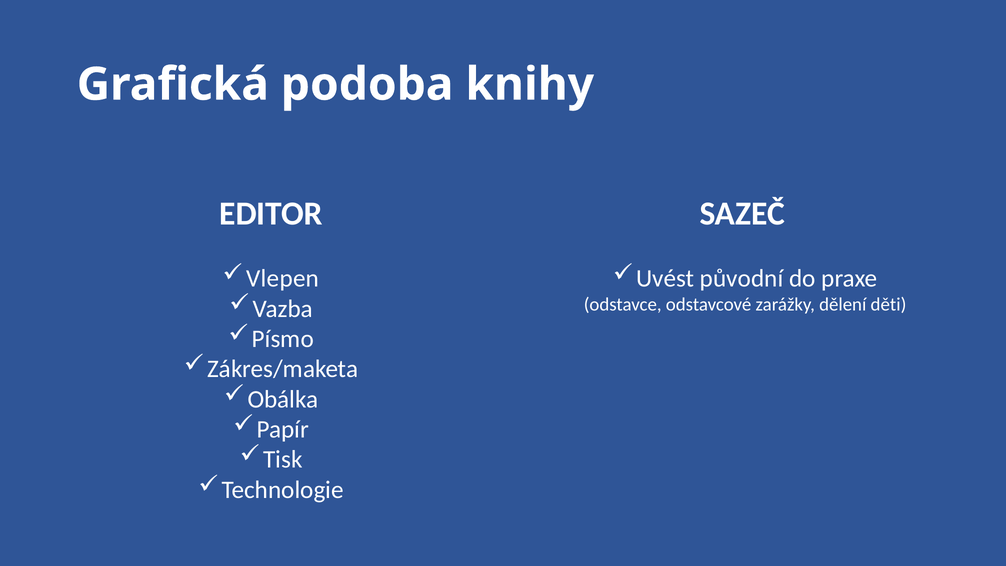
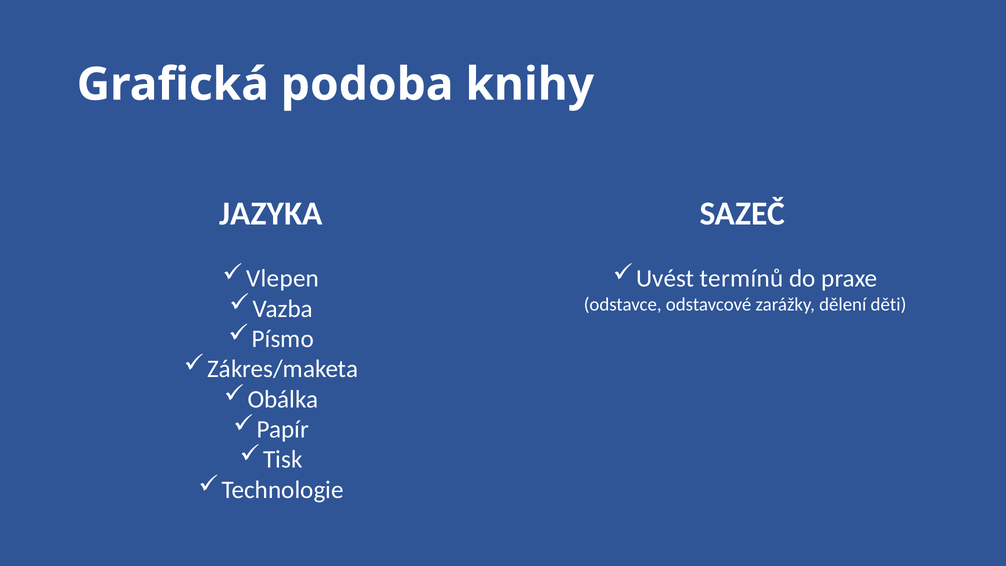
EDITOR: EDITOR -> JAZYKA
původní: původní -> termínů
